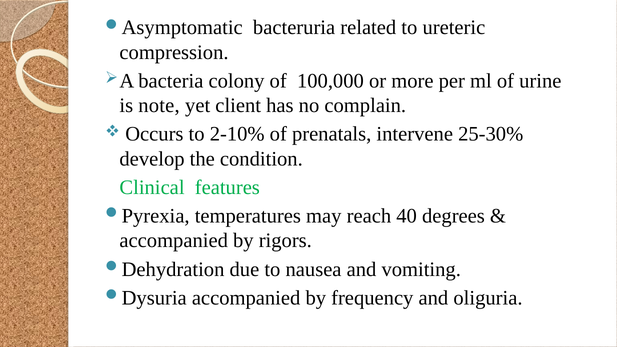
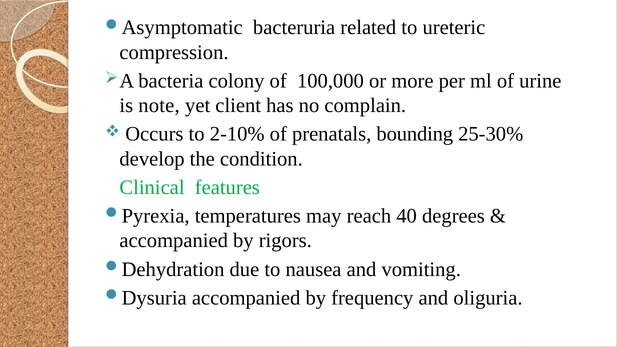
intervene: intervene -> bounding
